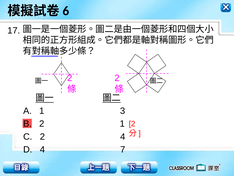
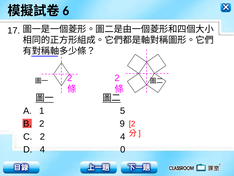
3: 3 -> 5
2 1: 1 -> 9
7: 7 -> 0
